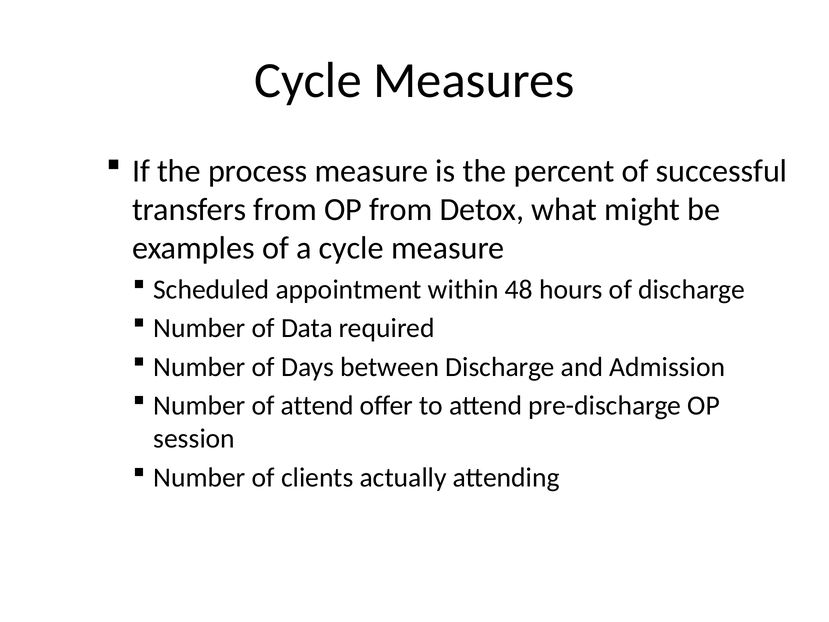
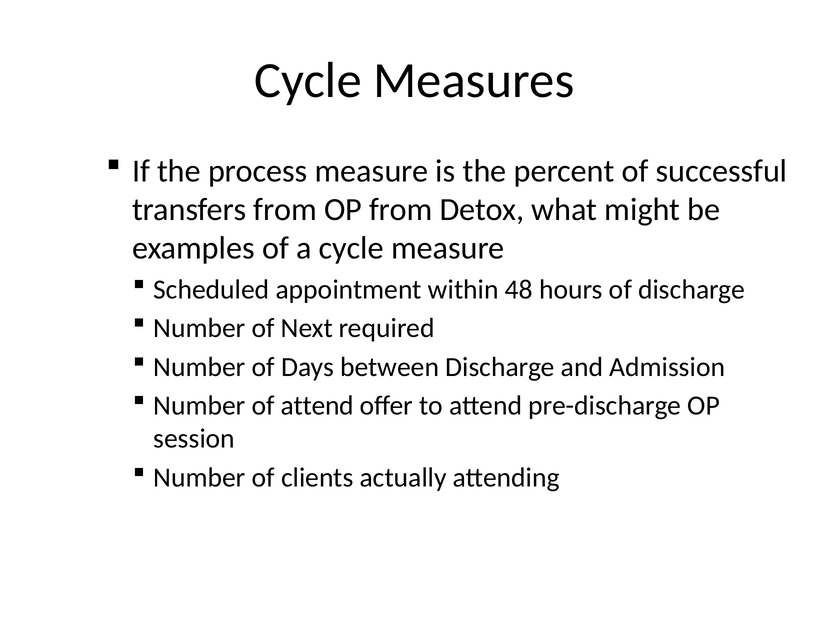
Data: Data -> Next
